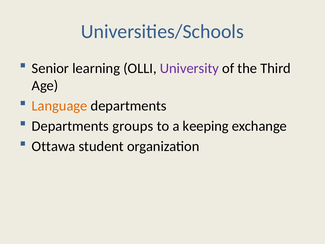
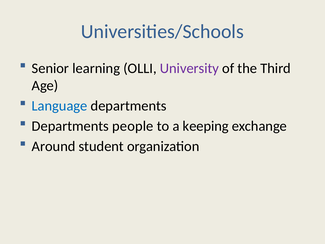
Language colour: orange -> blue
groups: groups -> people
Ottawa: Ottawa -> Around
